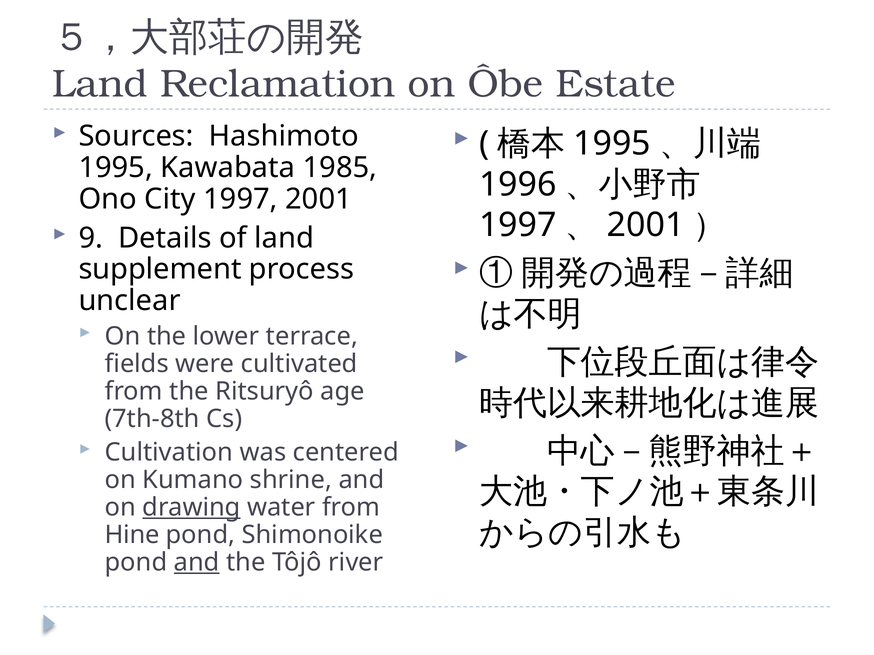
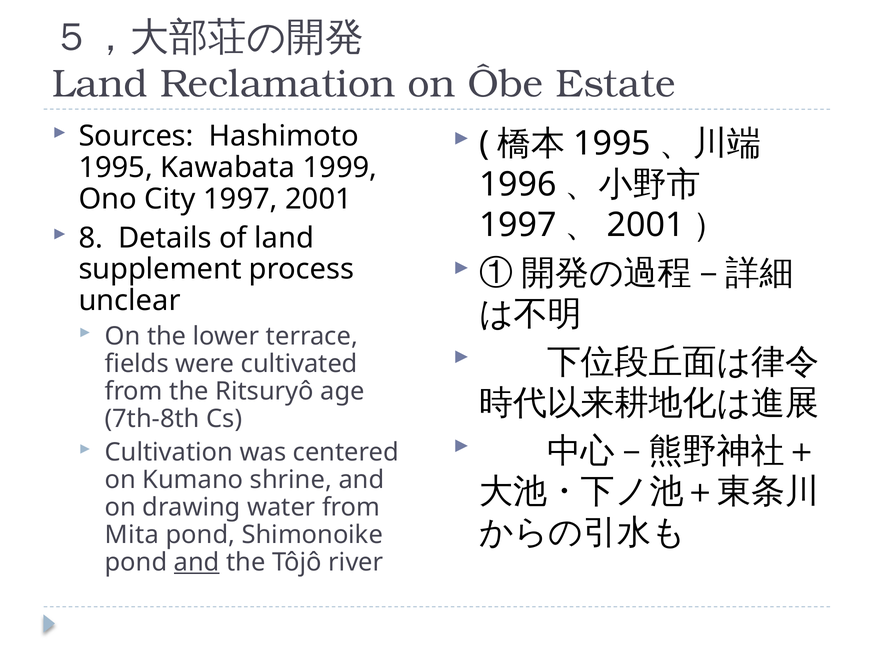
1985: 1985 -> 1999
9: 9 -> 8
drawing underline: present -> none
Hine: Hine -> Mita
